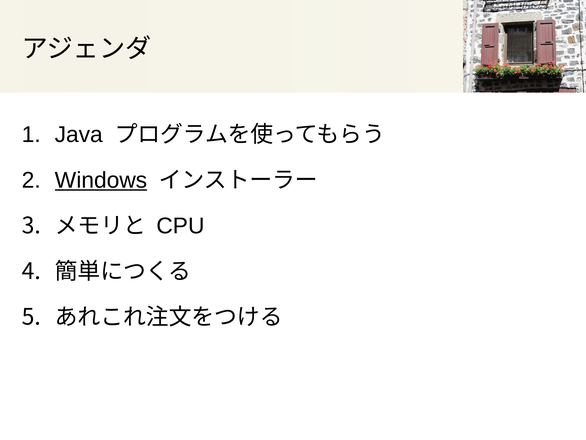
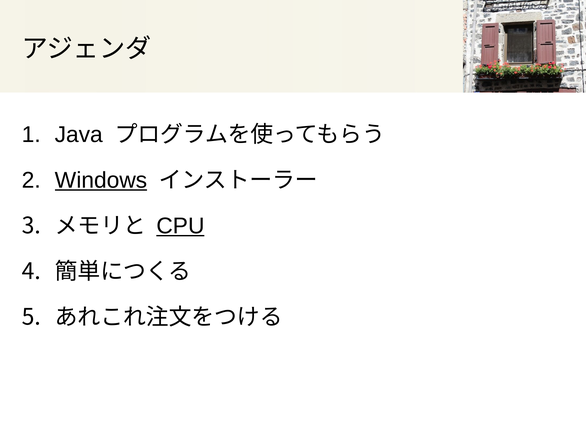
CPU underline: none -> present
